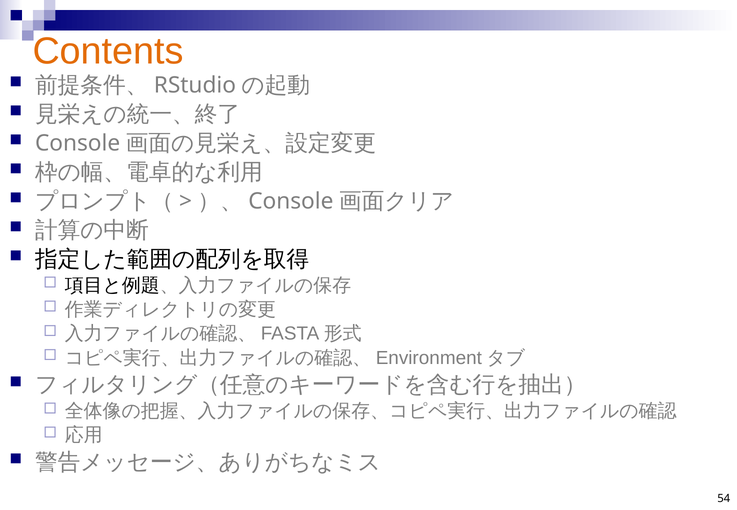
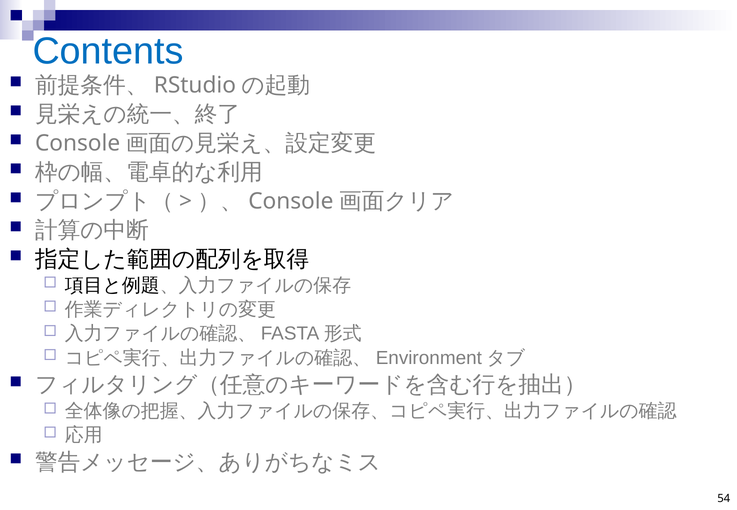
Contents colour: orange -> blue
